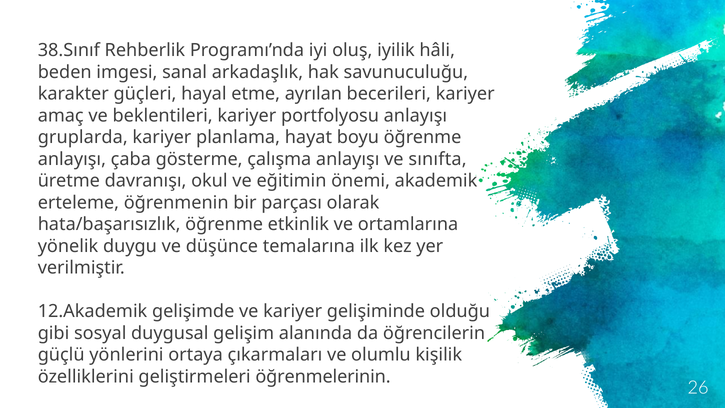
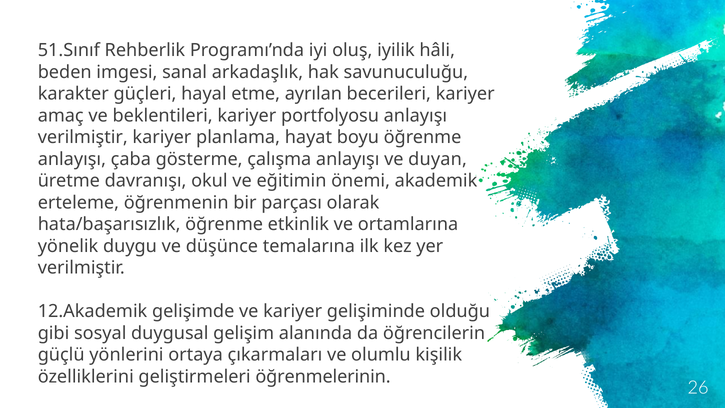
38.Sınıf: 38.Sınıf -> 51.Sınıf
gruplarda at (83, 137): gruplarda -> verilmiştir
sınıfta: sınıfta -> duyan
